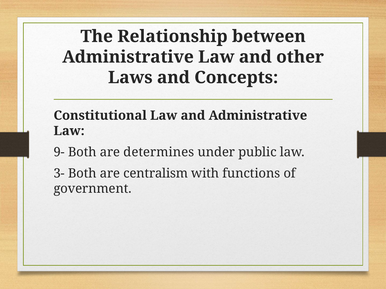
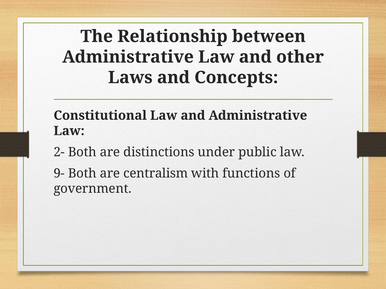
9-: 9- -> 2-
determines: determines -> distinctions
3-: 3- -> 9-
